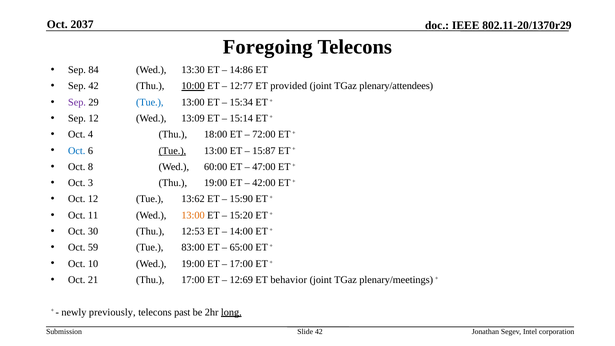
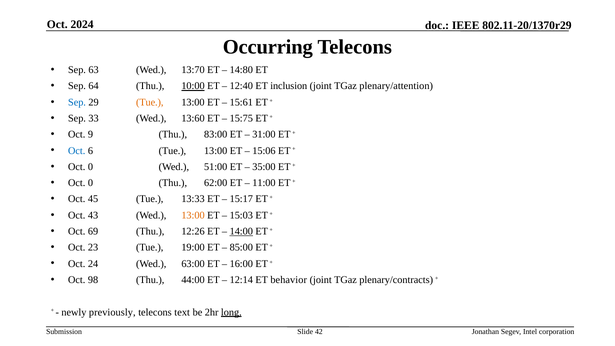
2037: 2037 -> 2024
Foregoing: Foregoing -> Occurring
84: 84 -> 63
13:30: 13:30 -> 13:70
14:86: 14:86 -> 14:80
Sep 42: 42 -> 64
12:77: 12:77 -> 12:40
provided: provided -> inclusion
plenary/attendees: plenary/attendees -> plenary/attention
Sep at (77, 102) colour: purple -> blue
Tue at (150, 102) colour: blue -> orange
15:34: 15:34 -> 15:61
Sep 12: 12 -> 33
13:09: 13:09 -> 13:60
15:14: 15:14 -> 15:75
4: 4 -> 9
18:00: 18:00 -> 83:00
72:00: 72:00 -> 31:00
Tue at (172, 151) underline: present -> none
15:87: 15:87 -> 15:06
8 at (90, 167): 8 -> 0
60:00: 60:00 -> 51:00
47:00: 47:00 -> 35:00
3 at (90, 183): 3 -> 0
Thu 19:00: 19:00 -> 62:00
42:00: 42:00 -> 11:00
Oct 12: 12 -> 45
13:62: 13:62 -> 13:33
15:90: 15:90 -> 15:17
11: 11 -> 43
15:20: 15:20 -> 15:03
30: 30 -> 69
12:53: 12:53 -> 12:26
14:00 underline: none -> present
59: 59 -> 23
83:00: 83:00 -> 19:00
65:00: 65:00 -> 85:00
10: 10 -> 24
Wed 19:00: 19:00 -> 63:00
17:00 at (241, 264): 17:00 -> 16:00
21: 21 -> 98
Thu 17:00: 17:00 -> 44:00
12:69: 12:69 -> 12:14
plenary/meetings: plenary/meetings -> plenary/contracts
past: past -> text
